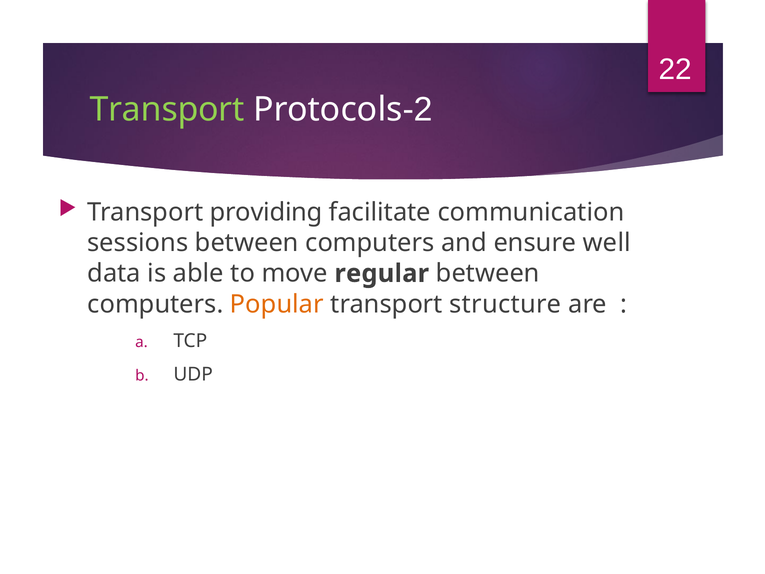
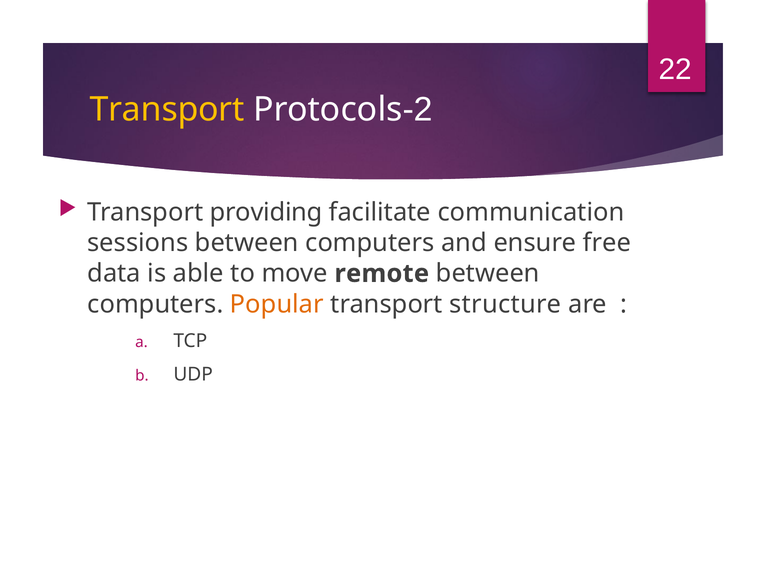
Transport at (167, 110) colour: light green -> yellow
well: well -> free
regular: regular -> remote
